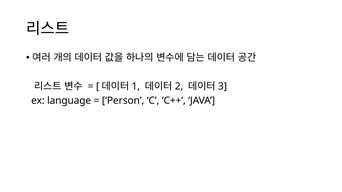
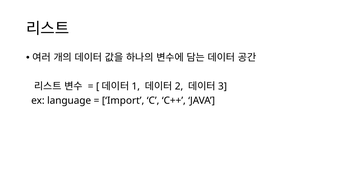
Person: Person -> Import
